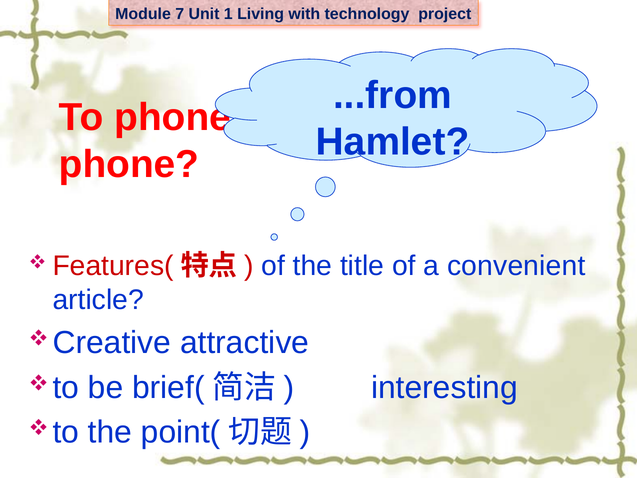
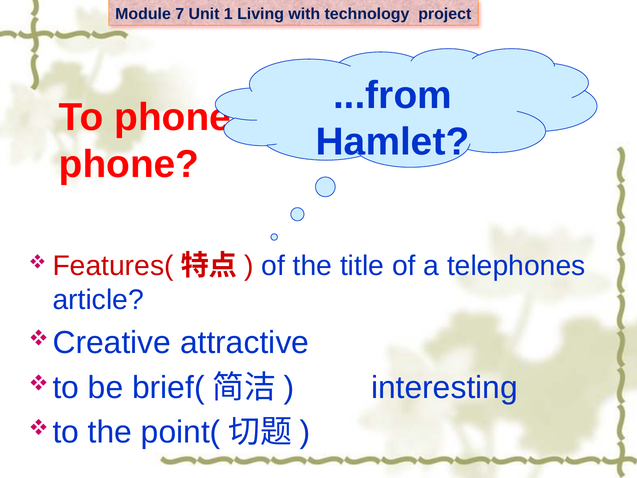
convenient: convenient -> telephones
